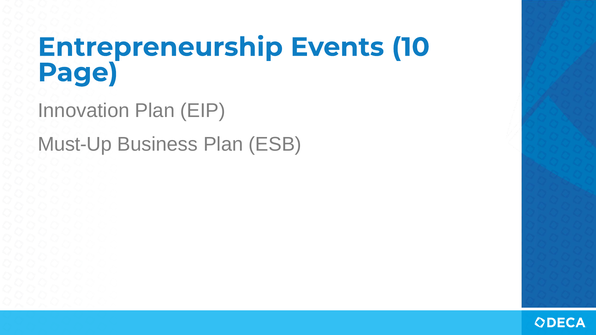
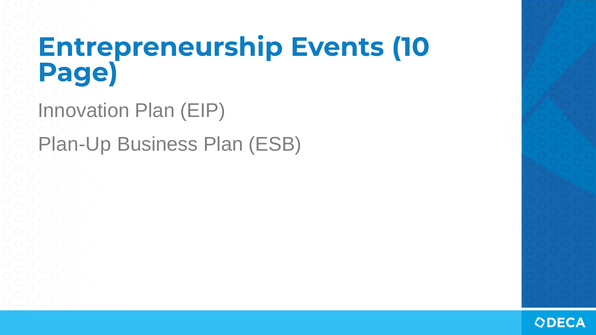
Must-Up: Must-Up -> Plan-Up
